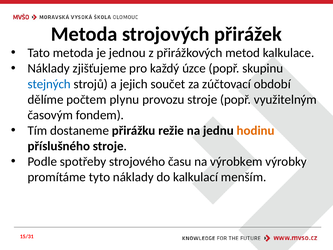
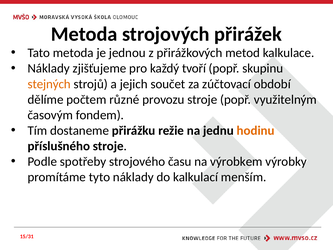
úzce: úzce -> tvoří
stejných colour: blue -> orange
plynu: plynu -> různé
